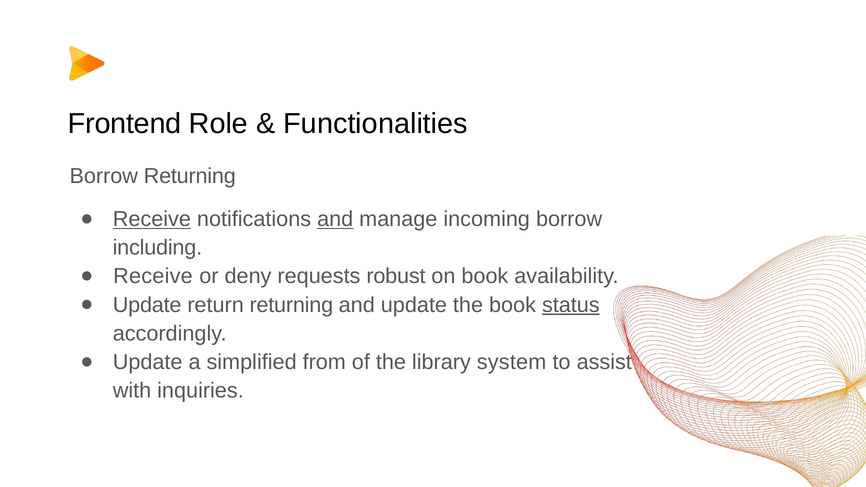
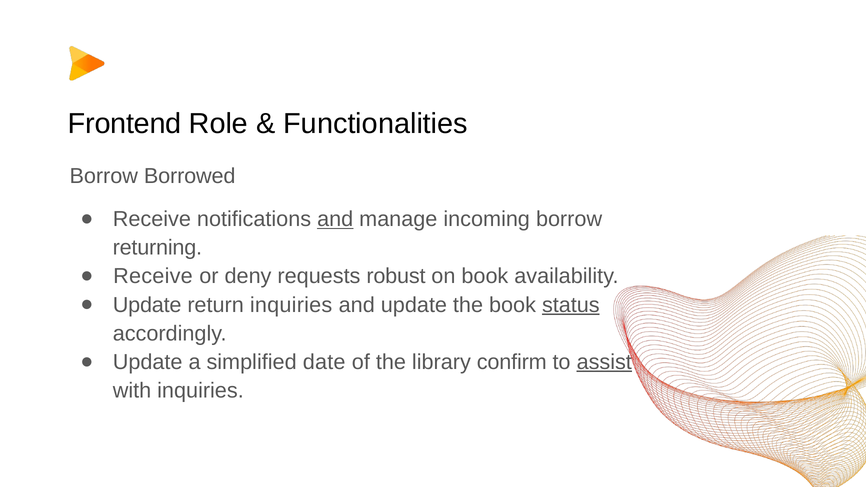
Borrow Returning: Returning -> Borrowed
Receive at (152, 219) underline: present -> none
including: including -> returning
return returning: returning -> inquiries
from: from -> date
system: system -> confirm
assist underline: none -> present
